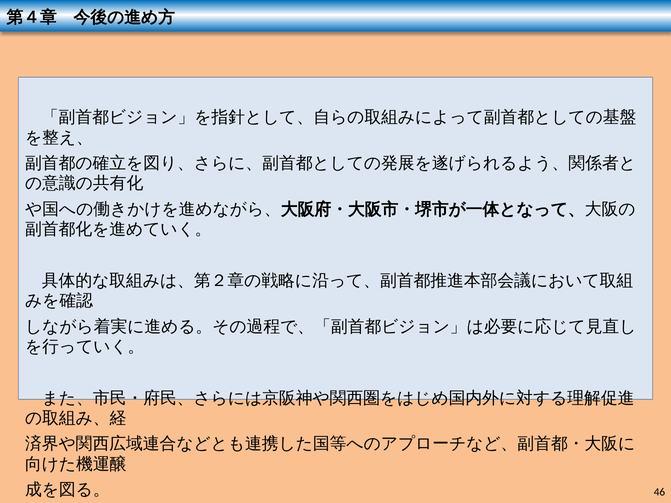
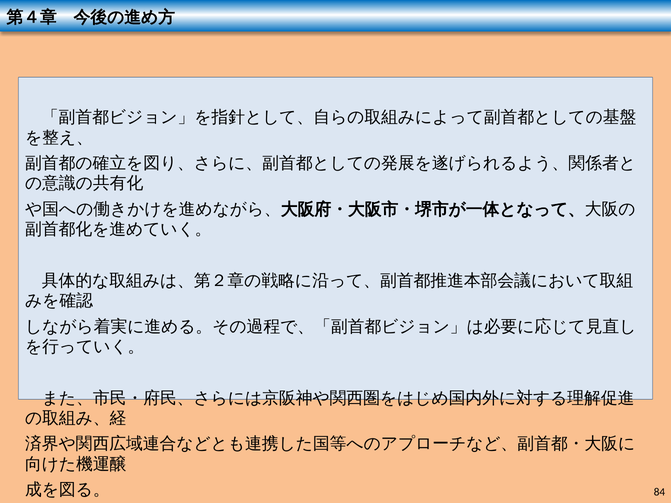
46: 46 -> 84
